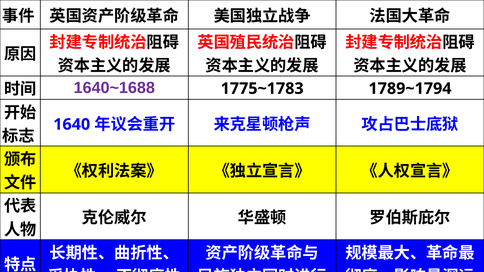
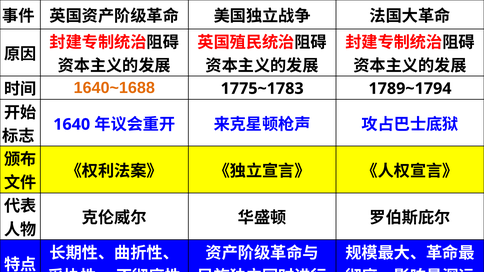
1640~1688 colour: purple -> orange
